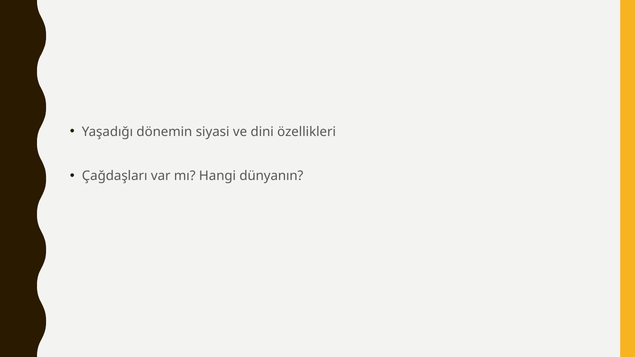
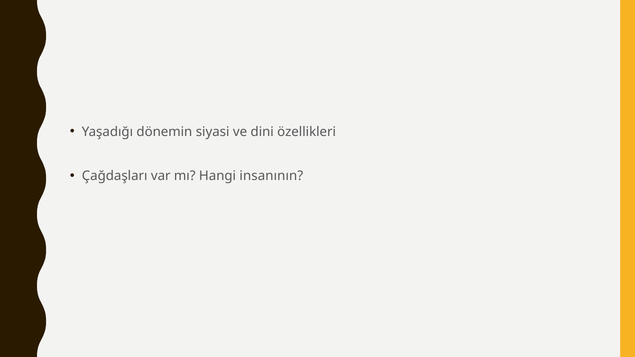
dünyanın: dünyanın -> insanının
